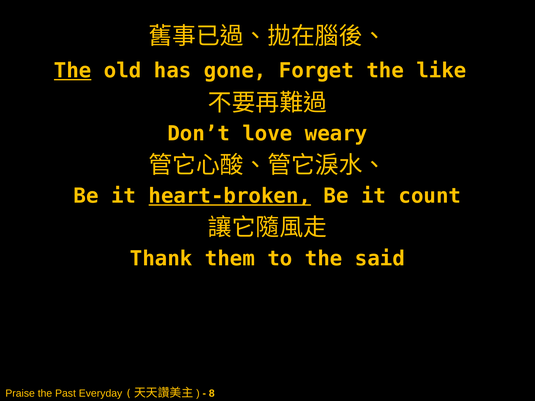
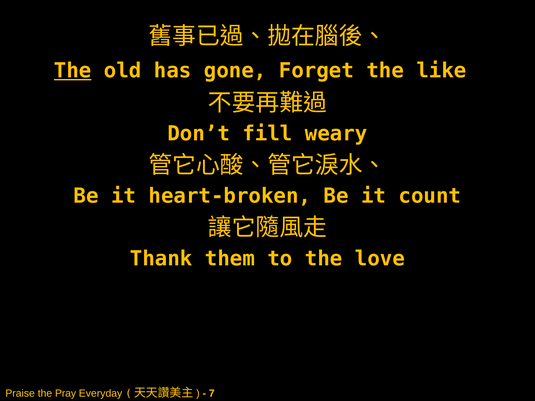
love: love -> fill
heart-broken underline: present -> none
said: said -> love
Past: Past -> Pray
8: 8 -> 7
